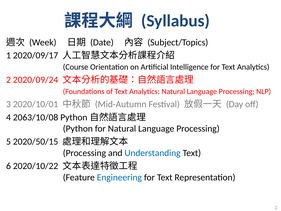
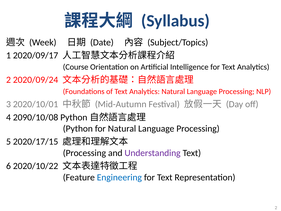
2063/10/08: 2063/10/08 -> 2090/10/08
2020/50/15: 2020/50/15 -> 2020/17/15
Understanding colour: blue -> purple
